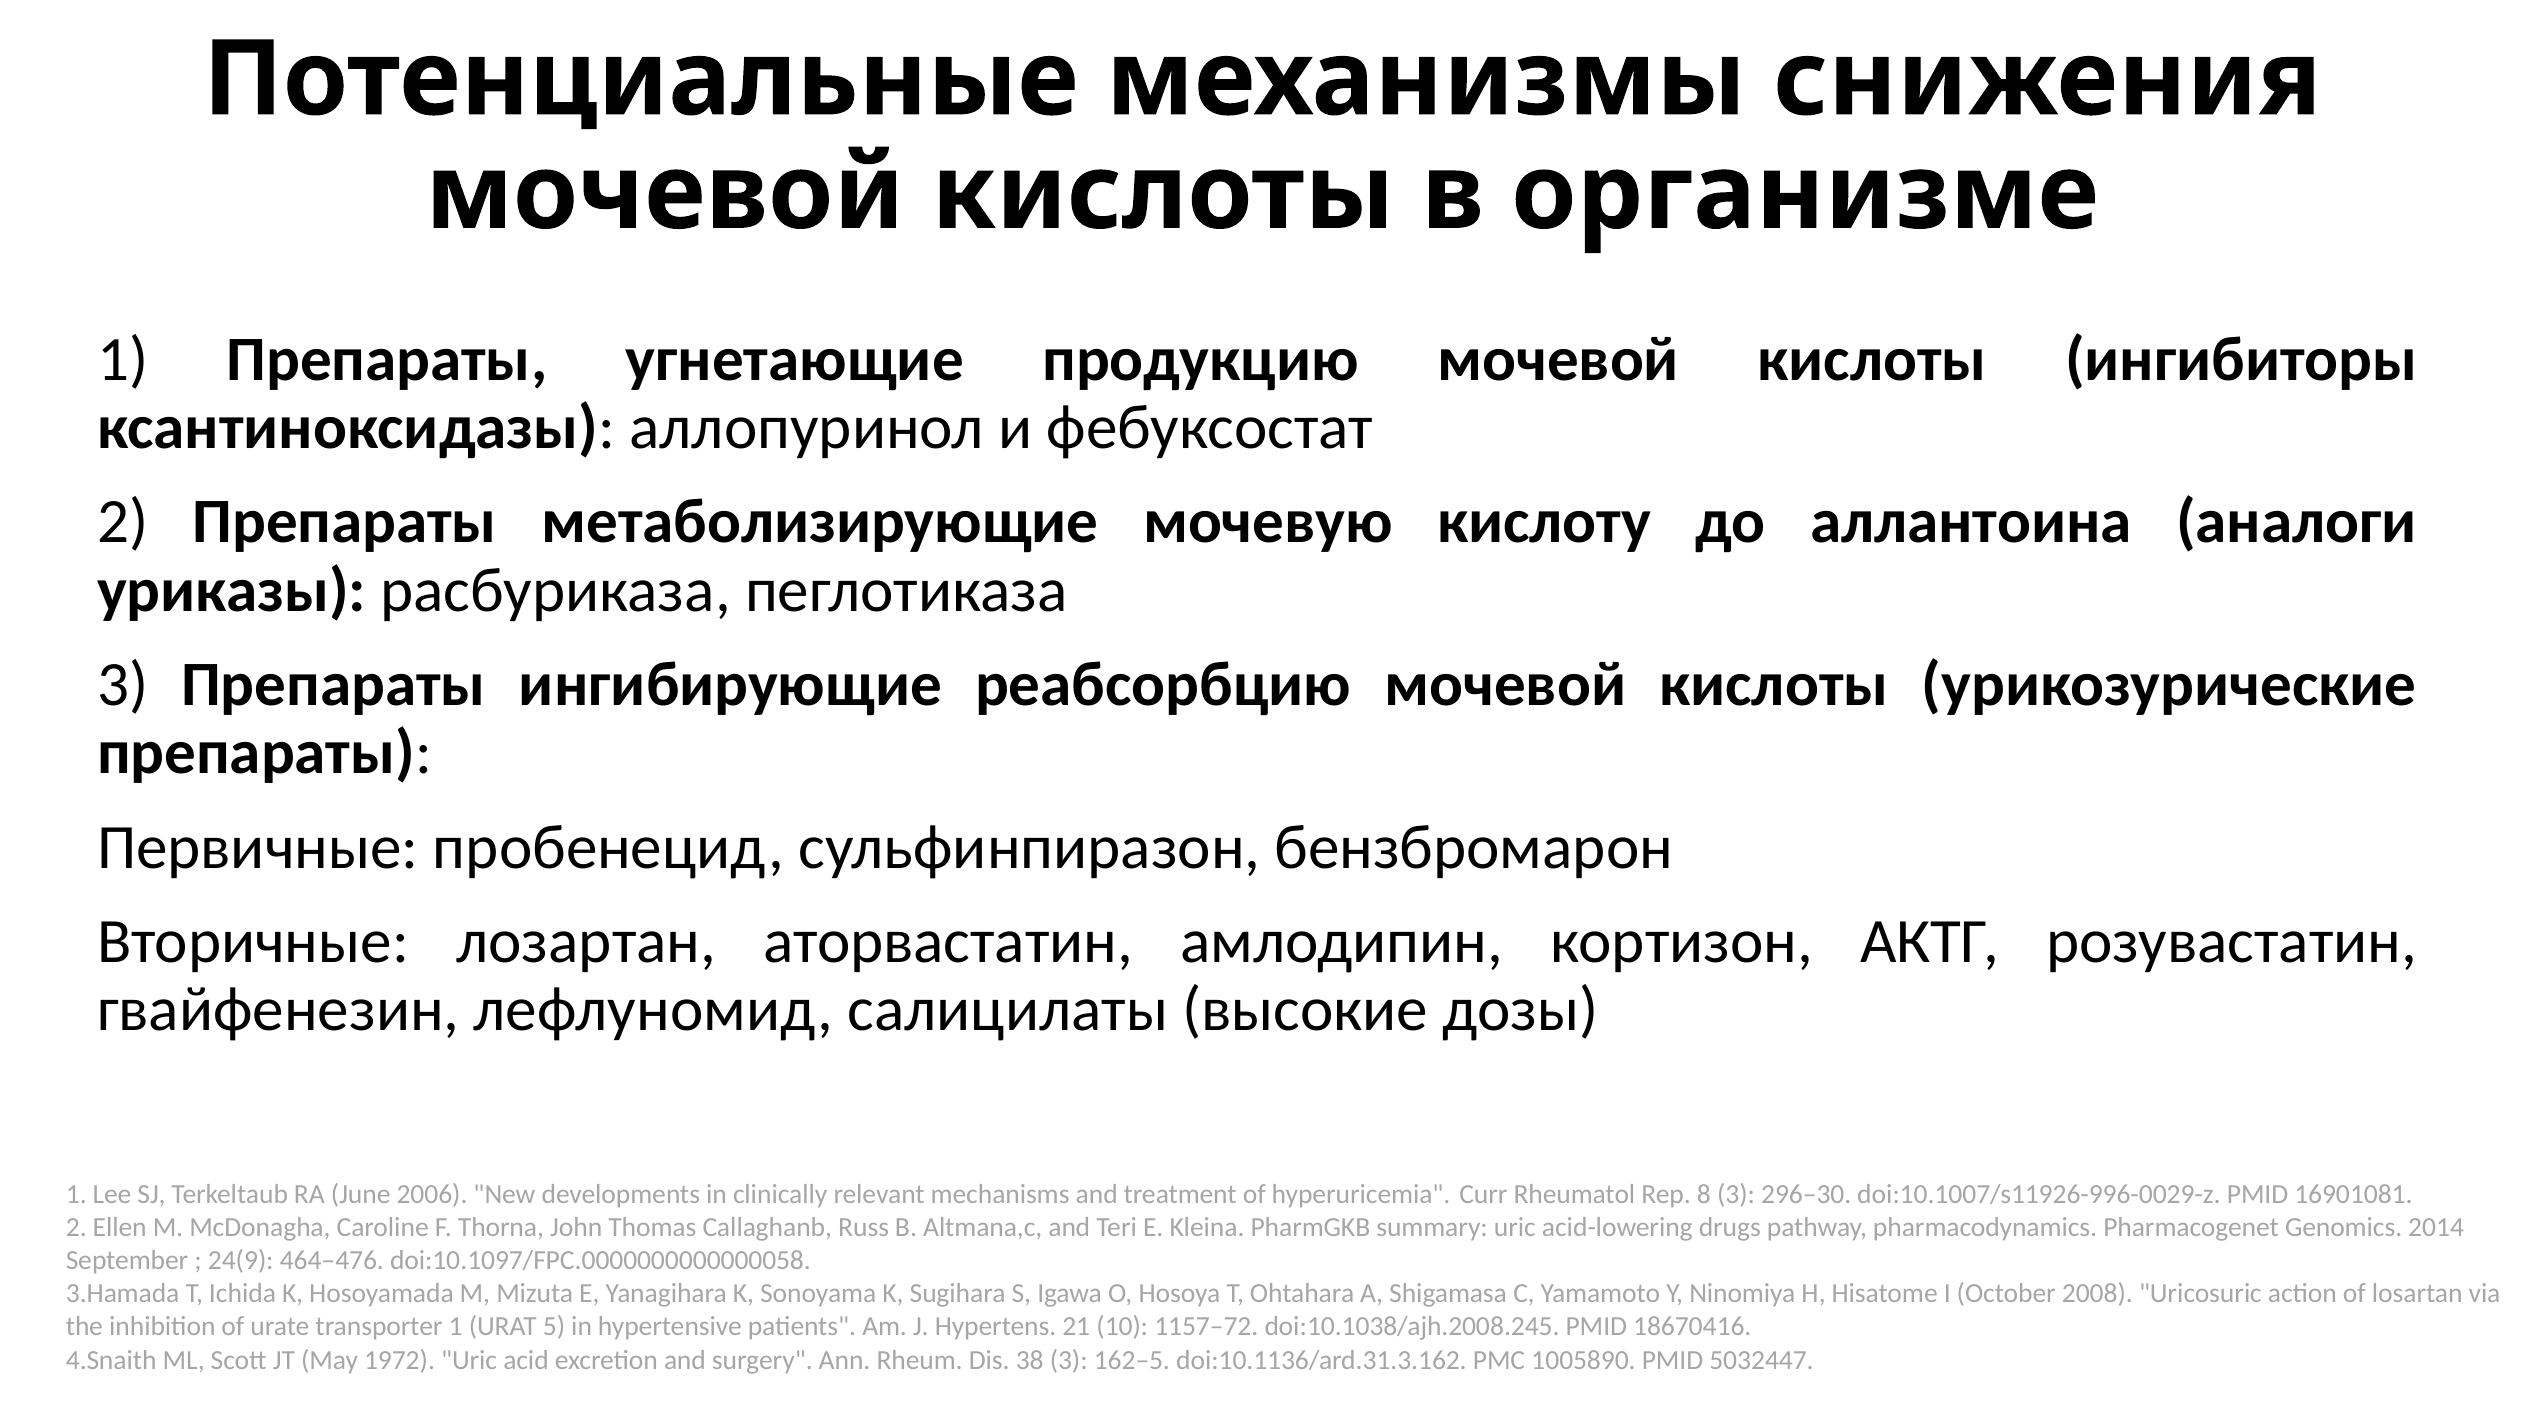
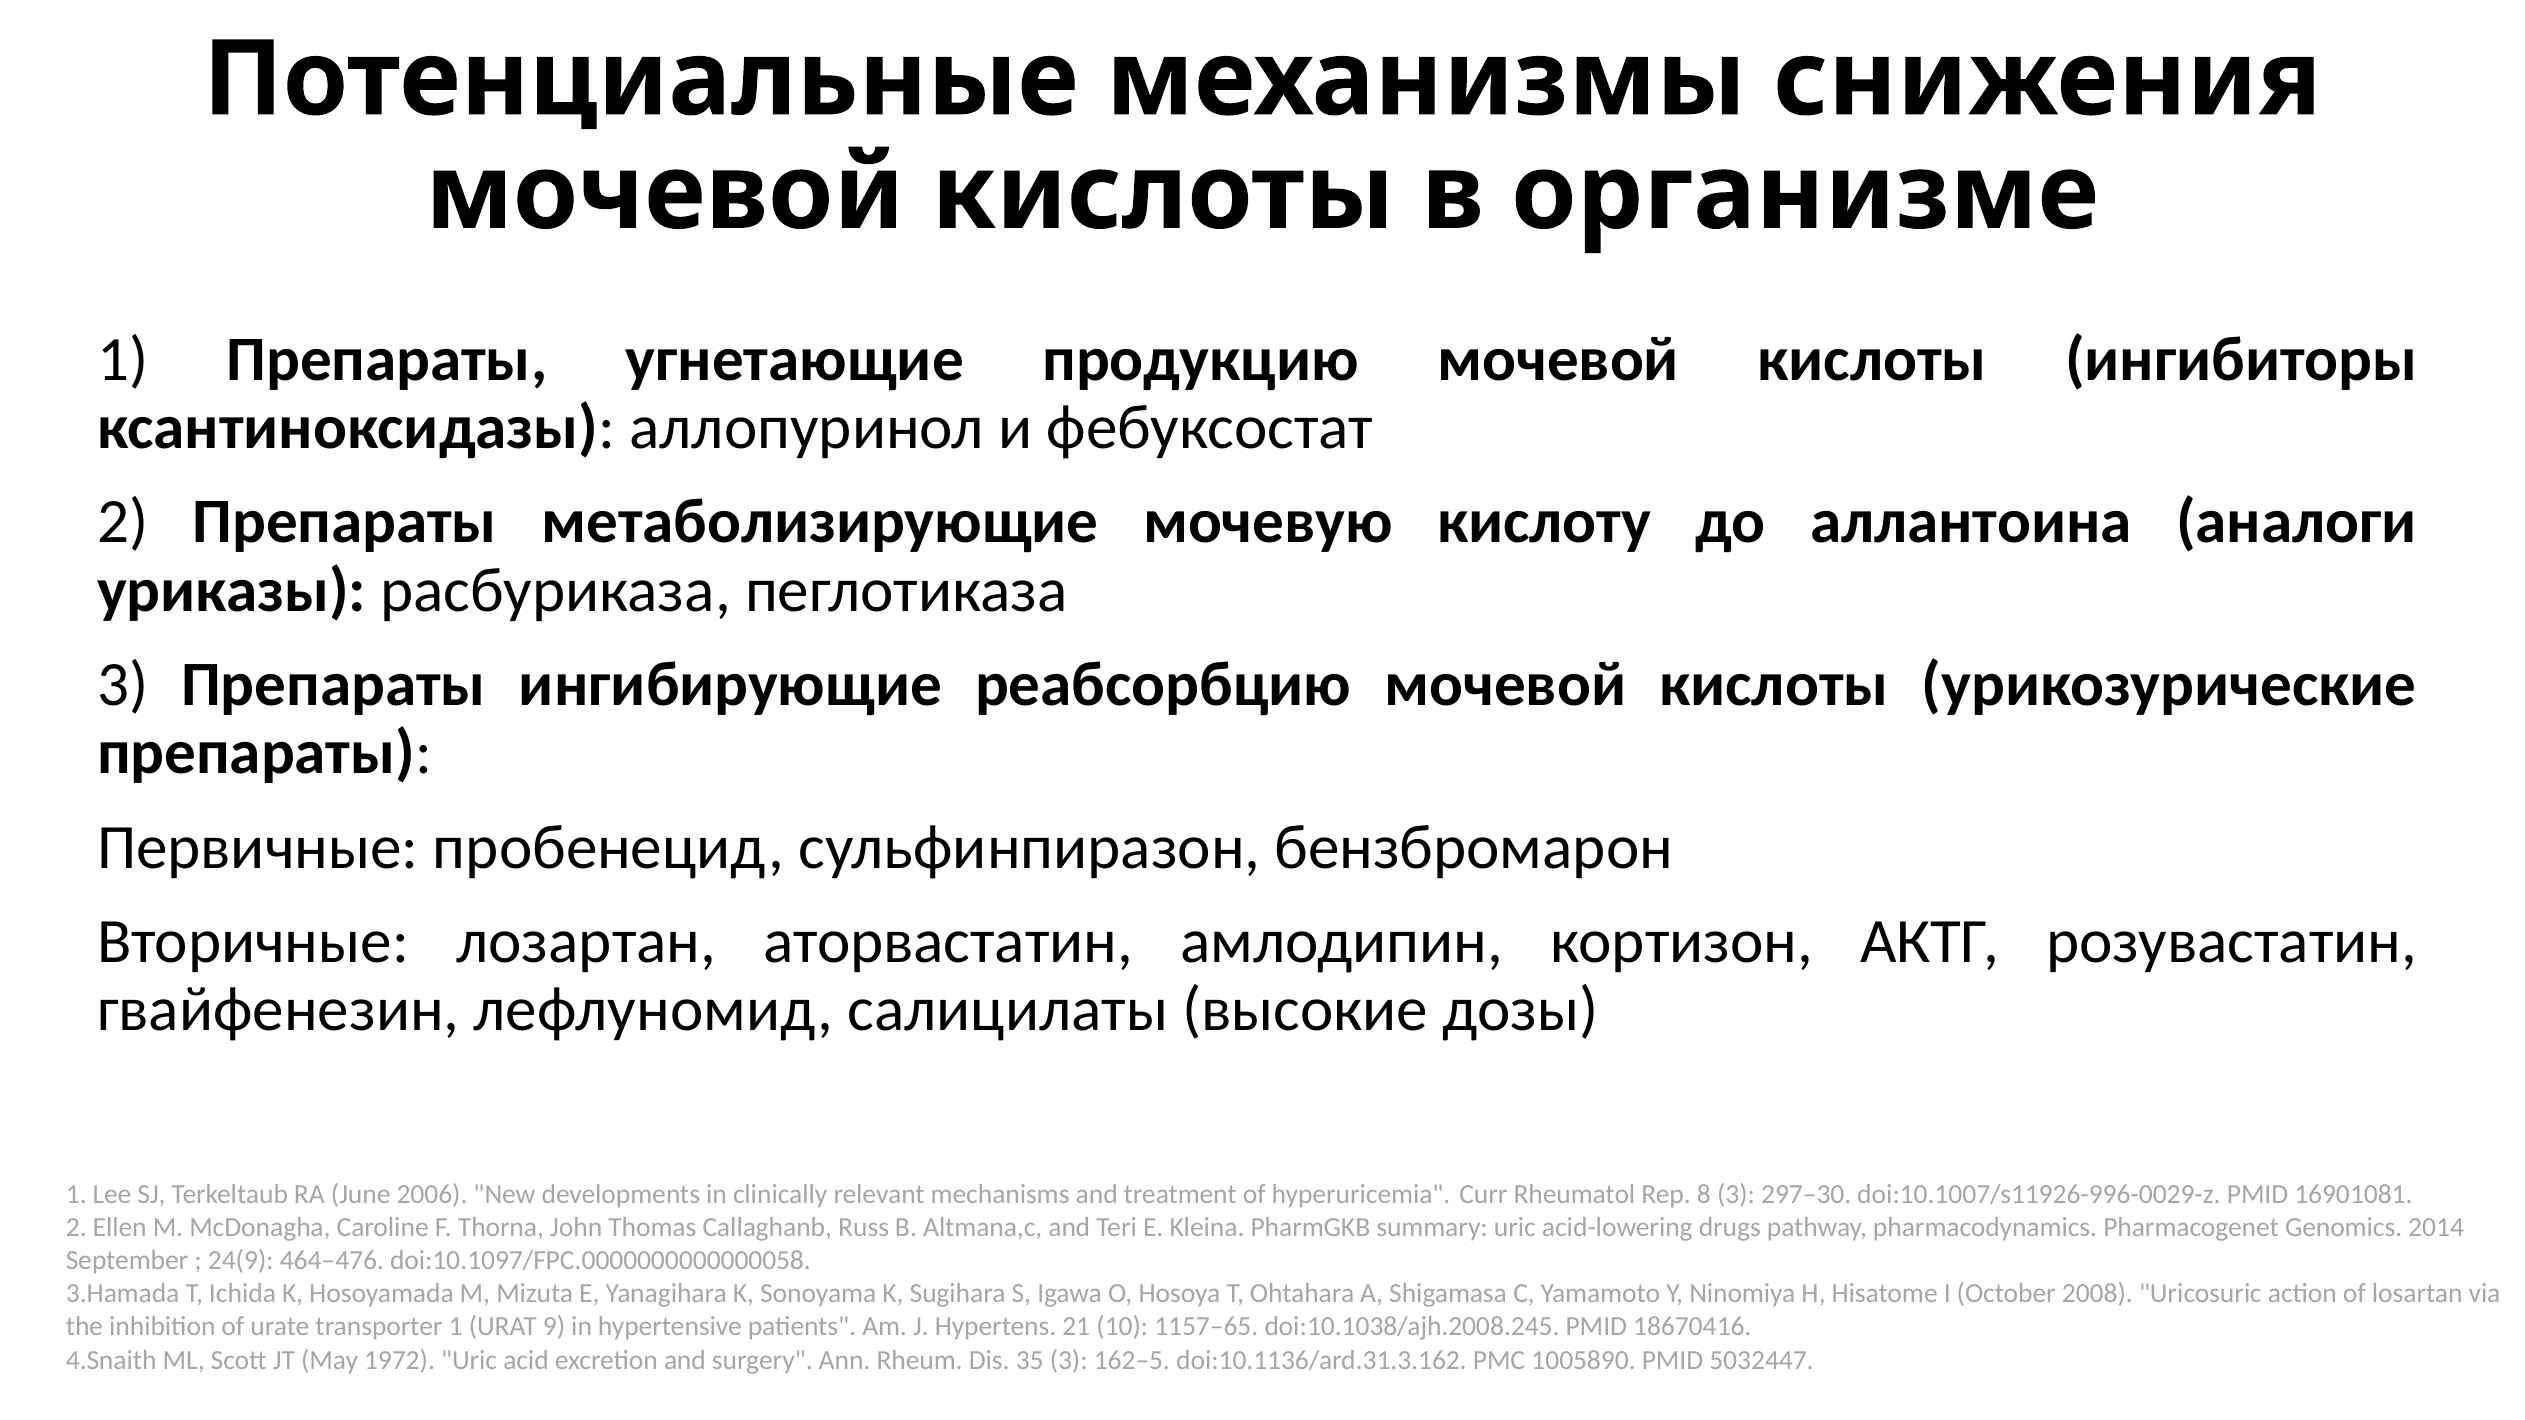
296–30: 296–30 -> 297–30
5: 5 -> 9
1157–72: 1157–72 -> 1157–65
38: 38 -> 35
